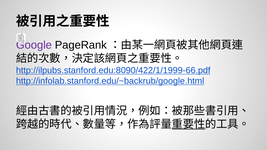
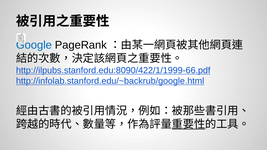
Google colour: purple -> blue
